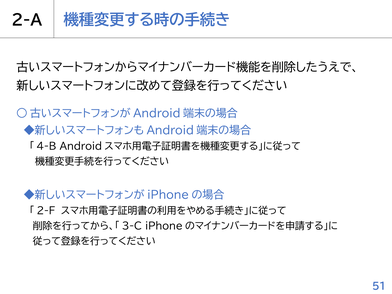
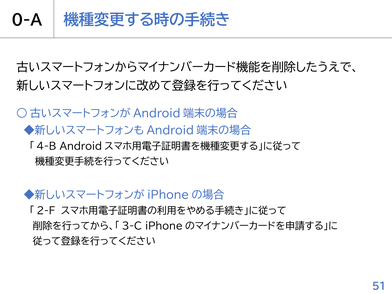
2-A: 2-A -> 0-A
